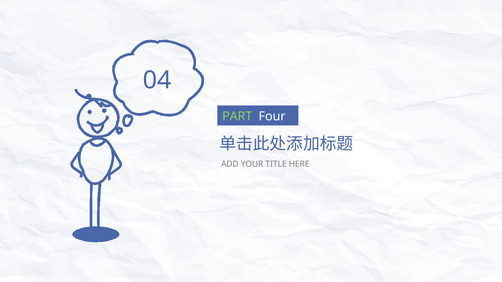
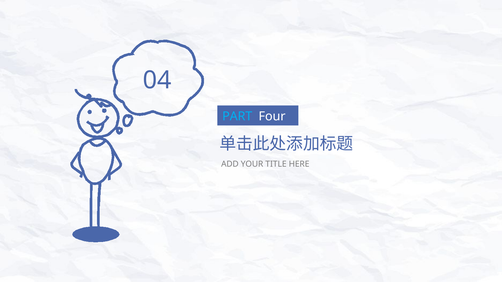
PART colour: light green -> light blue
